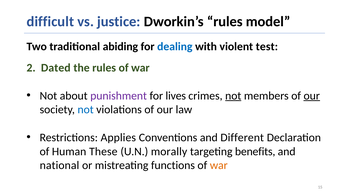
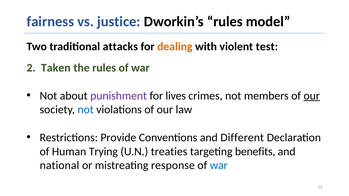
difficult: difficult -> fairness
abiding: abiding -> attacks
dealing colour: blue -> orange
Dated: Dated -> Taken
not at (233, 96) underline: present -> none
Applies: Applies -> Provide
These: These -> Trying
morally: morally -> treaties
functions: functions -> response
war at (219, 166) colour: orange -> blue
